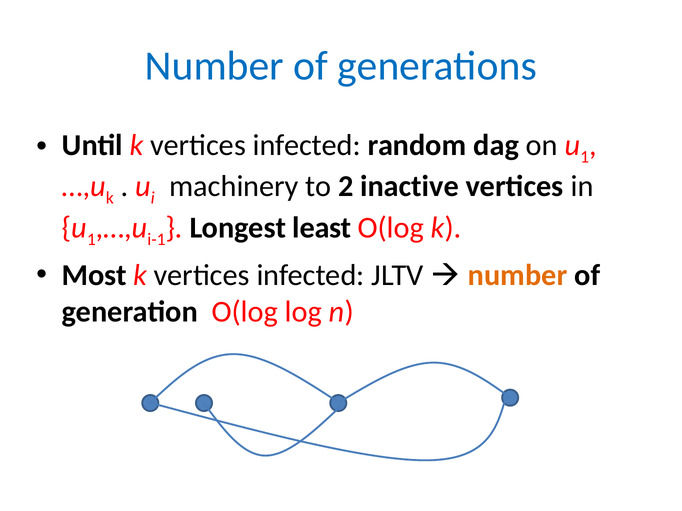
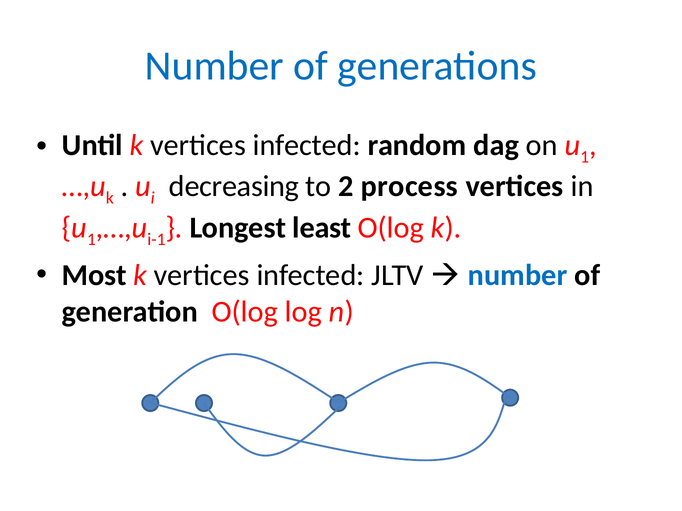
machinery: machinery -> decreasing
inactive: inactive -> process
number at (518, 275) colour: orange -> blue
